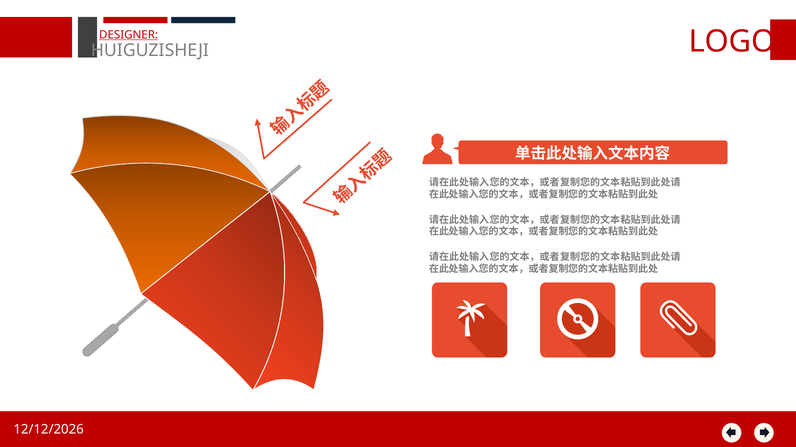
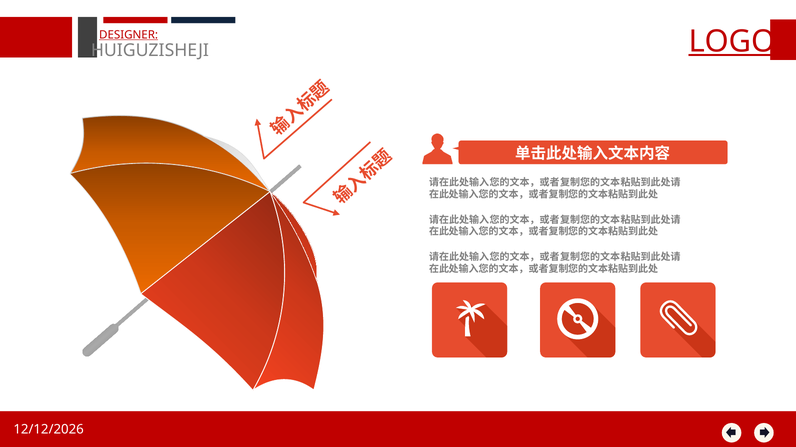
LOGO underline: none -> present
